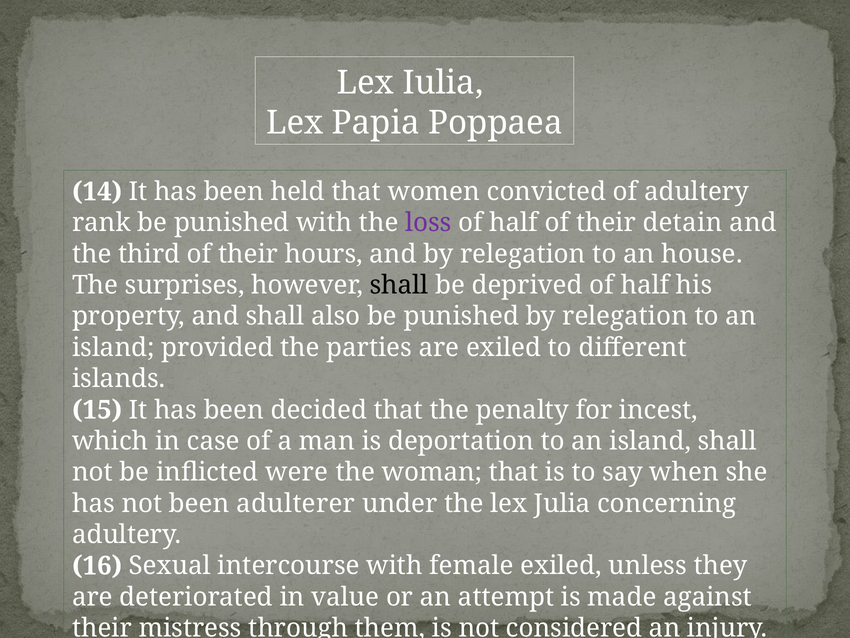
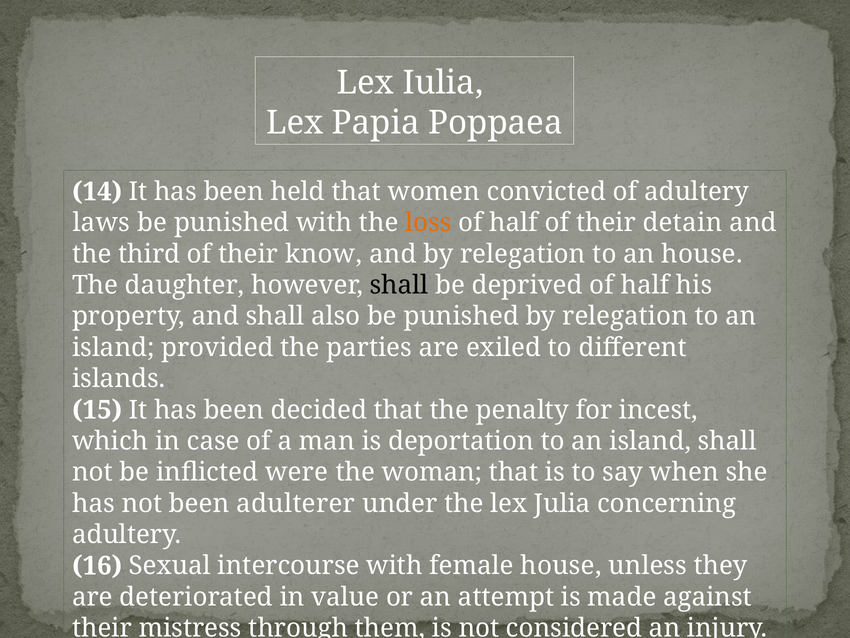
rank: rank -> laws
loss colour: purple -> orange
hours: hours -> know
surprises: surprises -> daughter
female exiled: exiled -> house
